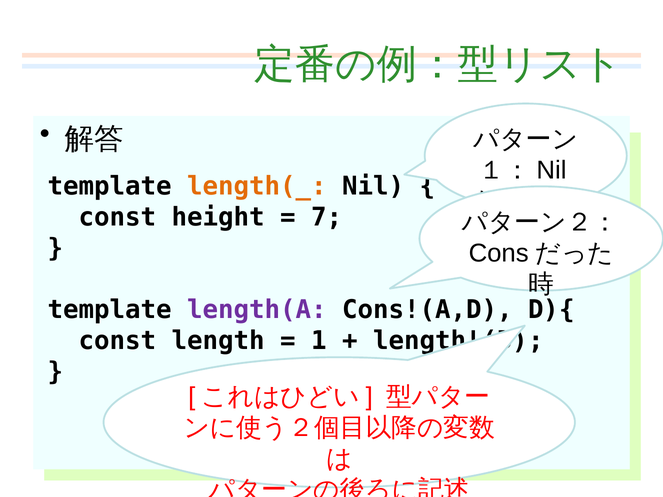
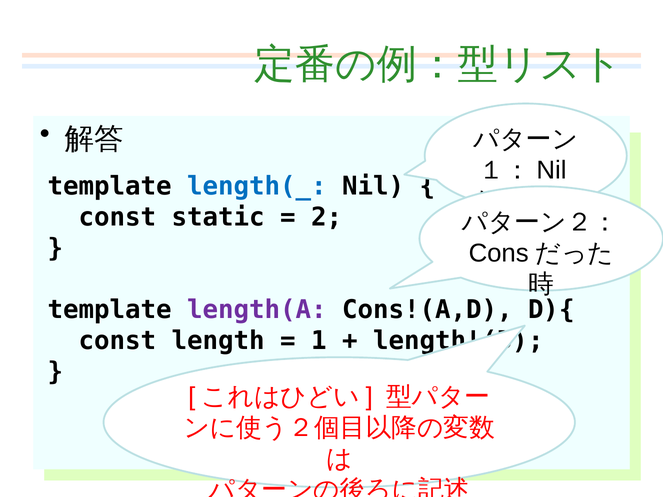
length(_ colour: orange -> blue
height: height -> static
7: 7 -> 2
